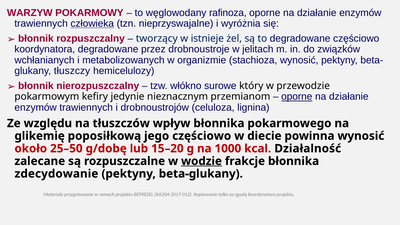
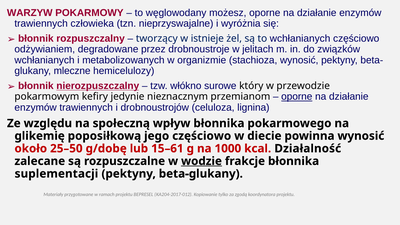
rafinoza: rafinoza -> możesz
człowieka underline: present -> none
to degradowane: degradowane -> wchłanianych
koordynatora at (45, 49): koordynatora -> odżywianiem
tłuszczy: tłuszczy -> mleczne
nierozpuszczalny underline: none -> present
tłuszczów: tłuszczów -> społeczną
15–20: 15–20 -> 15–61
zdecydowanie: zdecydowanie -> suplementacji
